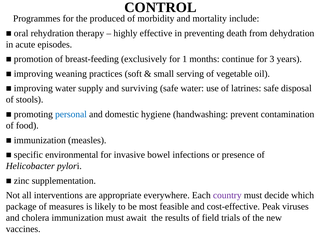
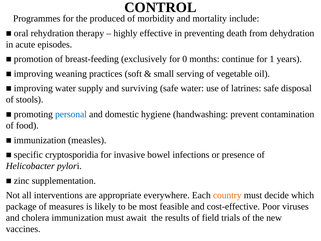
1: 1 -> 0
3: 3 -> 1
environmental: environmental -> cryptosporidia
country colour: purple -> orange
Peak: Peak -> Poor
